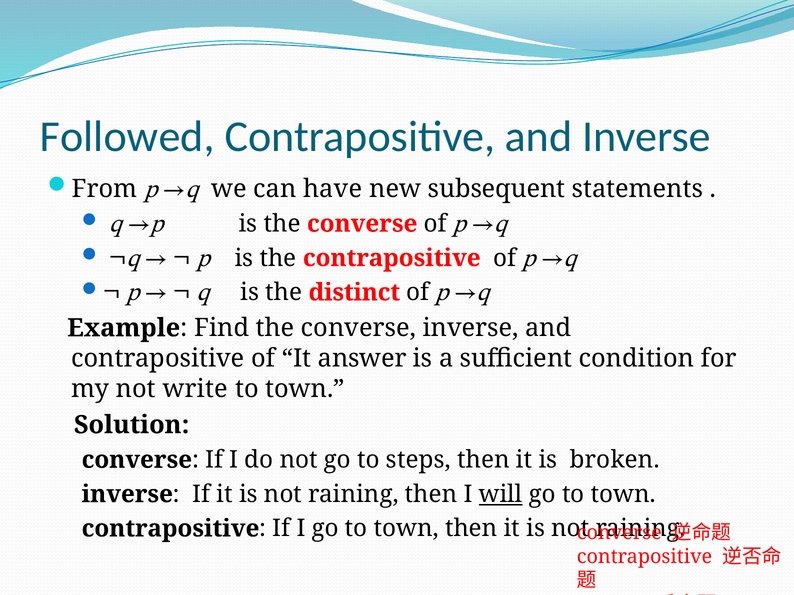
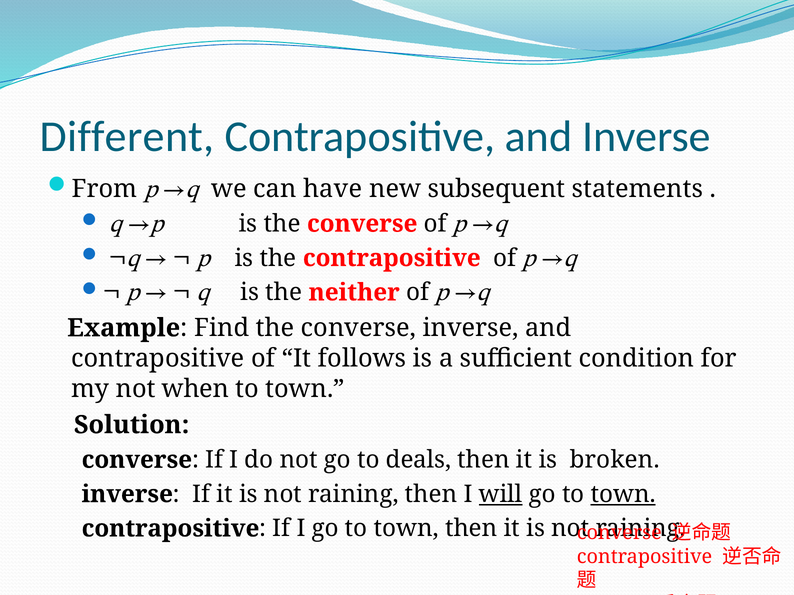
Followed: Followed -> Different
distinct: distinct -> neither
answer: answer -> follows
write: write -> when
steps: steps -> deals
town at (623, 495) underline: none -> present
